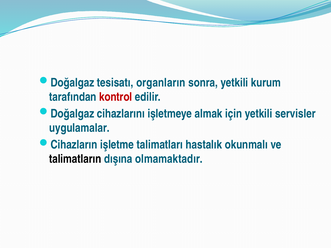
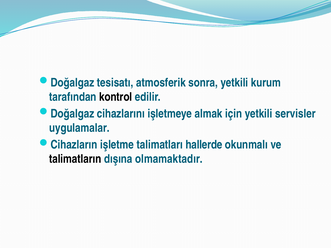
organların: organların -> atmosferik
kontrol colour: red -> black
hastalık: hastalık -> hallerde
